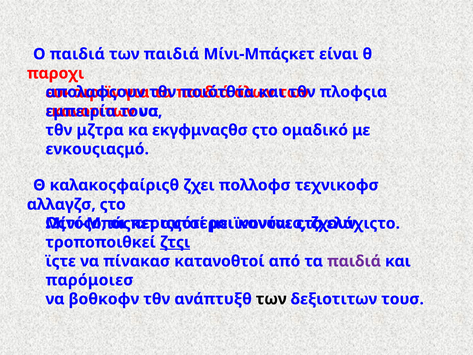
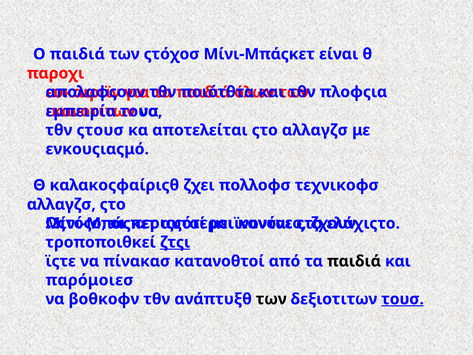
των παιδιά: παιδιά -> ςτόχοσ
μζτρα: μζτρα -> ςτουσ
εκγφμναςθσ: εκγφμναςθσ -> αποτελείται
ςτο ομαδικό: ομαδικό -> αλλαγζσ
παιδιά at (354, 261) colour: purple -> black
τουσ at (403, 299) underline: none -> present
